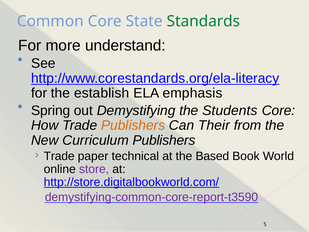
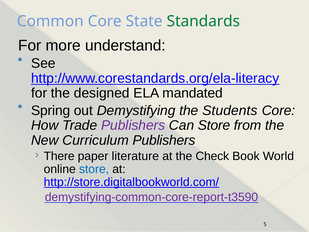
establish: establish -> designed
emphasis: emphasis -> mandated
Publishers at (133, 125) colour: orange -> purple
Can Their: Their -> Store
Trade at (59, 156): Trade -> There
technical: technical -> literature
Based: Based -> Check
store at (94, 169) colour: purple -> blue
